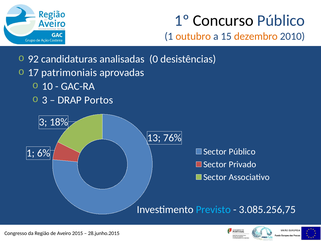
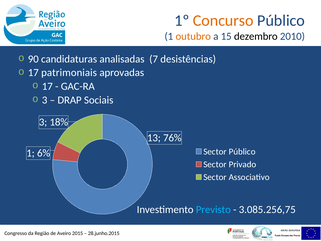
Concurso colour: black -> orange
dezembro colour: orange -> black
92: 92 -> 90
0: 0 -> 7
10 at (47, 86): 10 -> 17
Portos: Portos -> Sociais
